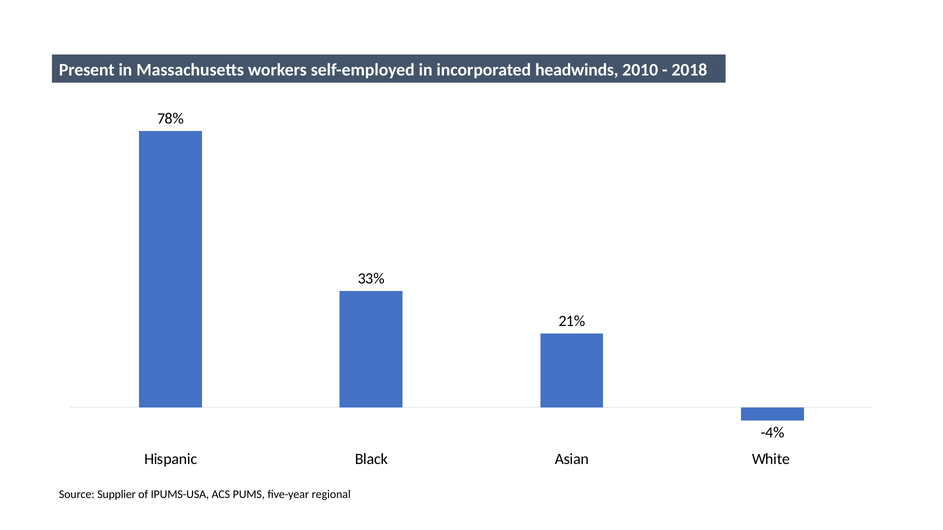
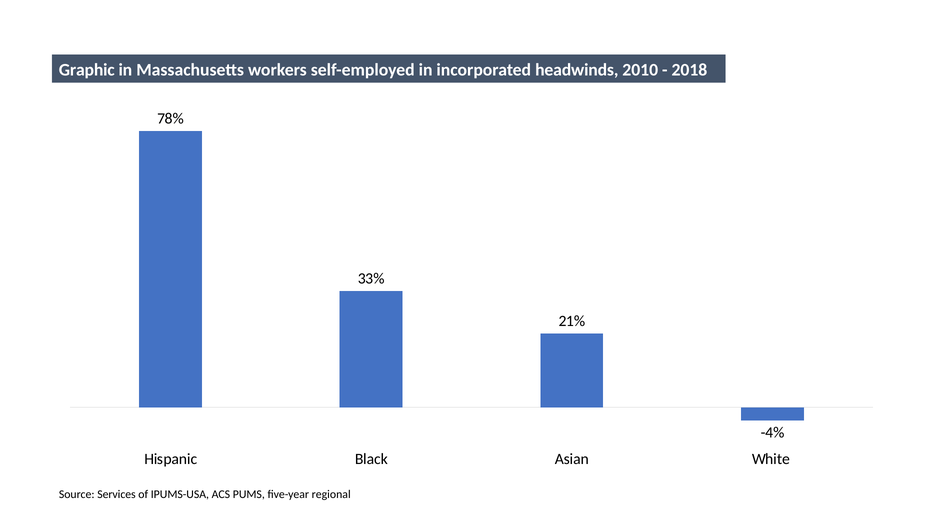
Present: Present -> Graphic
Supplier: Supplier -> Services
